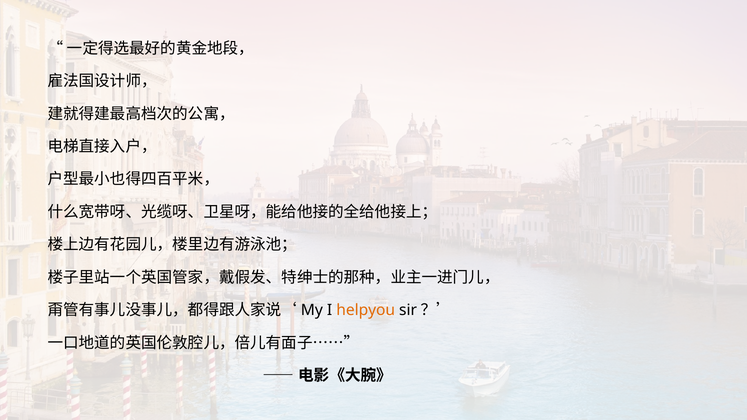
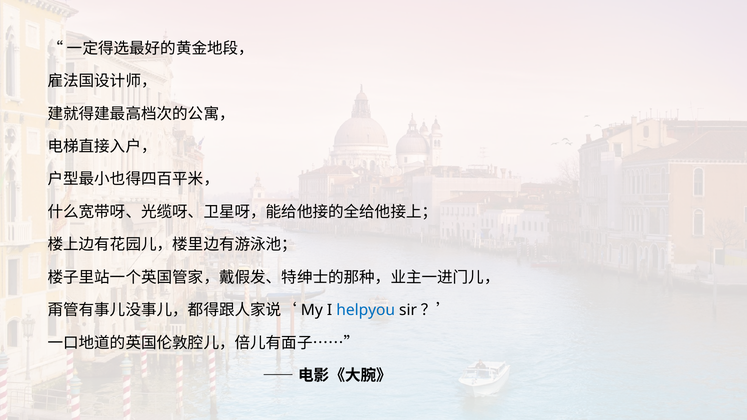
helpyou colour: orange -> blue
